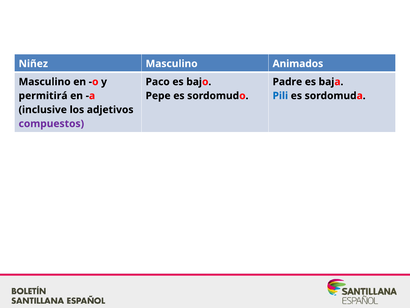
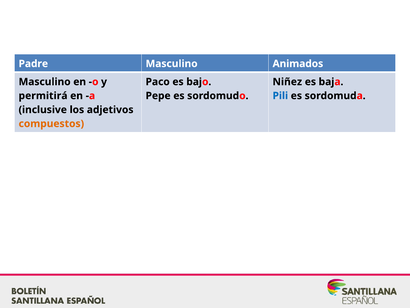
Niñez: Niñez -> Padre
Padre: Padre -> Niñez
compuestos colour: purple -> orange
